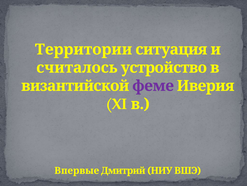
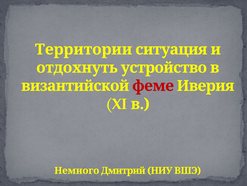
считалось: считалось -> отдохнуть
феме colour: purple -> red
Впервые: Впервые -> Немного
